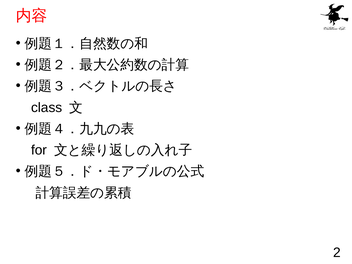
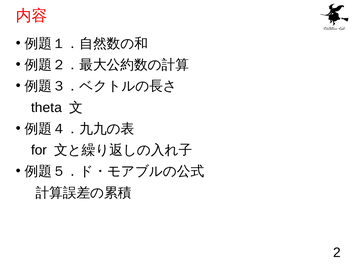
class: class -> theta
